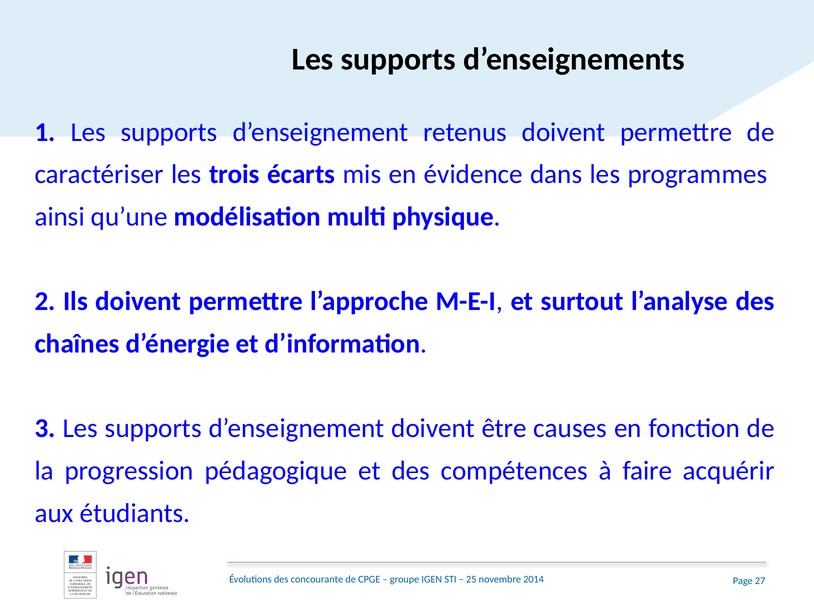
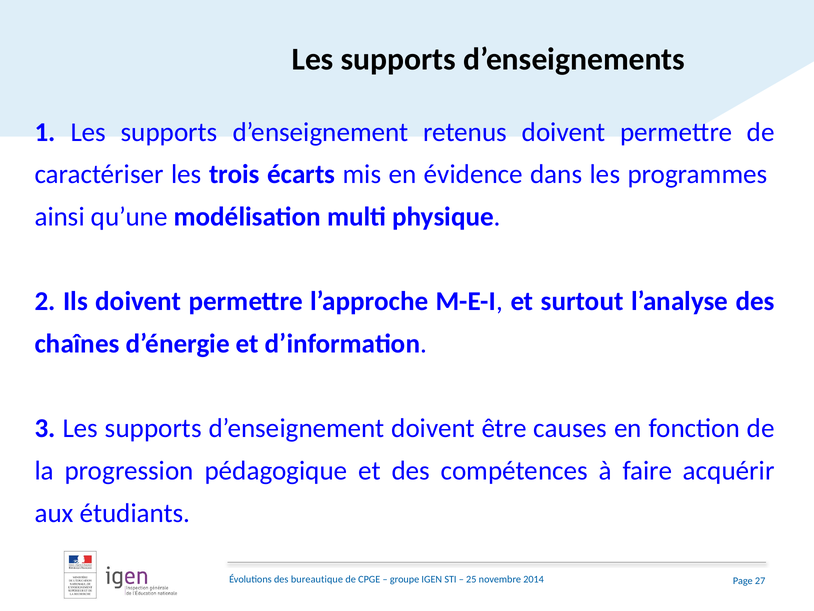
concourante: concourante -> bureautique
